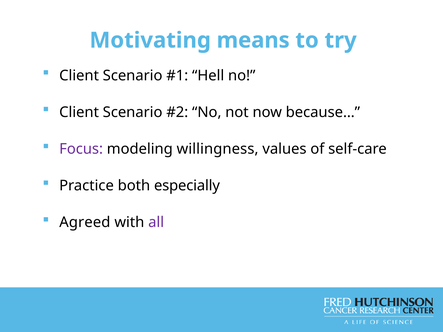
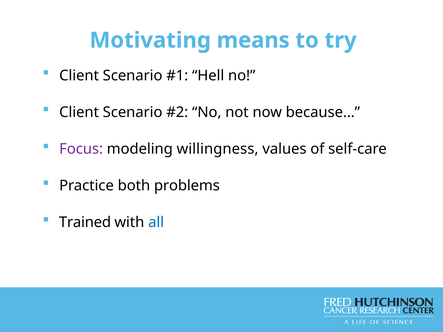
especially: especially -> problems
Agreed: Agreed -> Trained
all colour: purple -> blue
